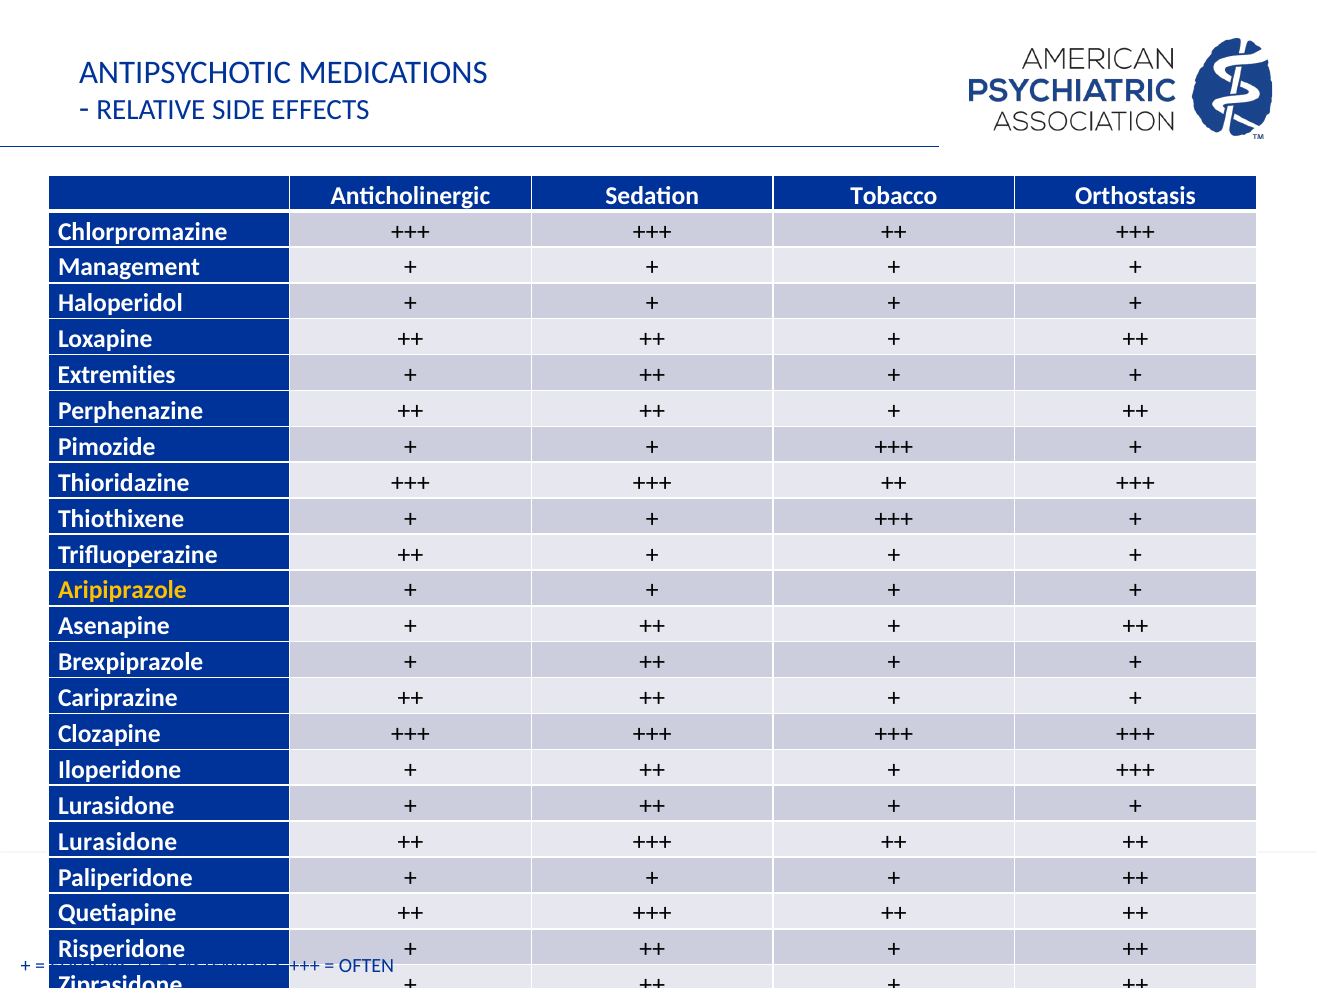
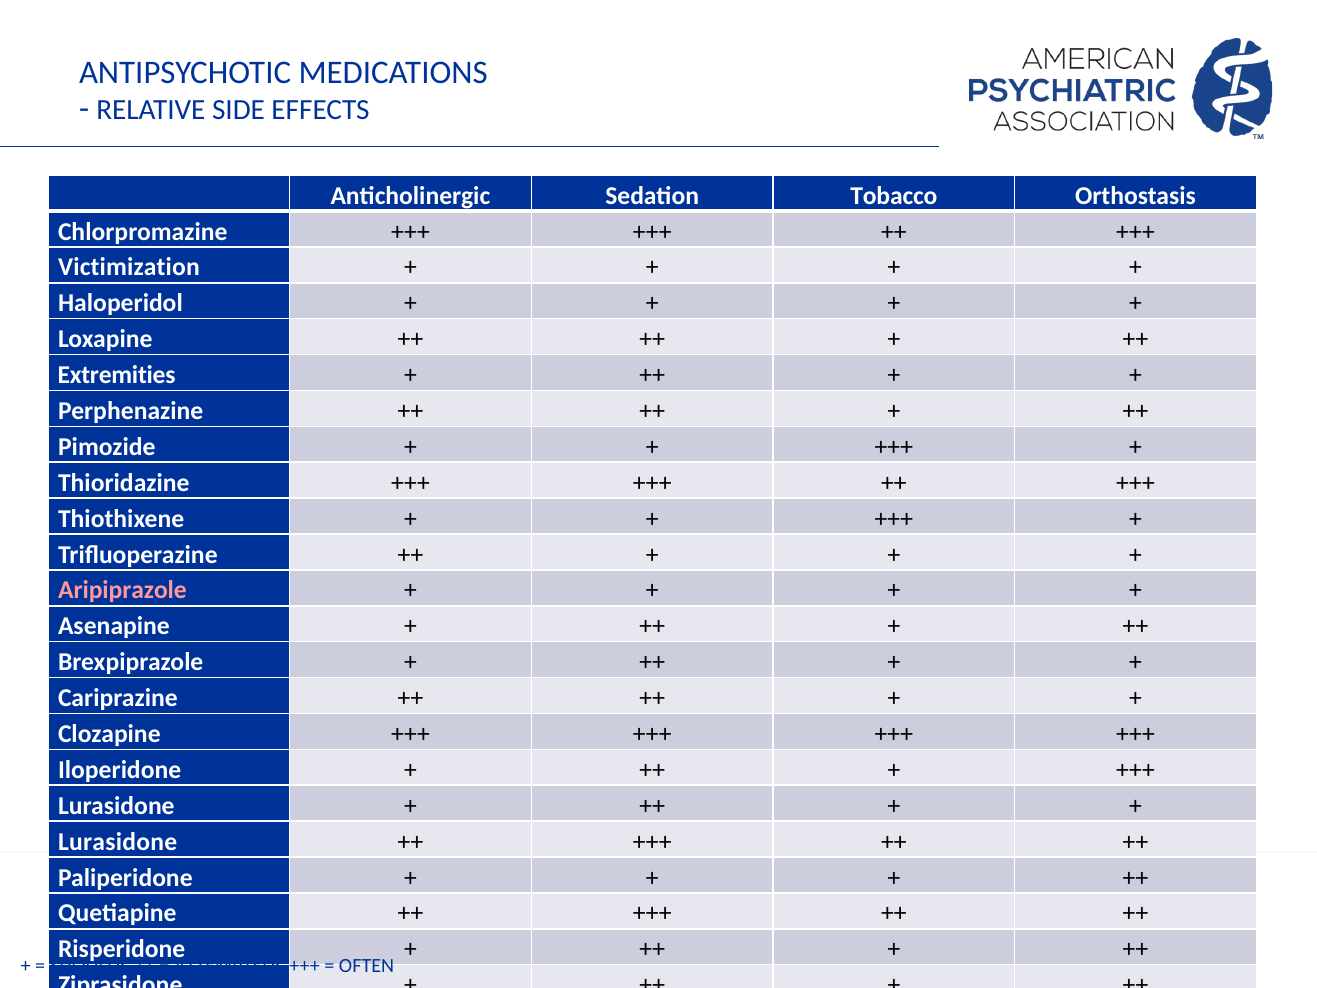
Management: Management -> Victimization
Aripiprazole colour: yellow -> pink
EDITION: EDITION -> SHOULD
SYSTEMATIC: SYSTEMATIC -> ATTEMPTED
